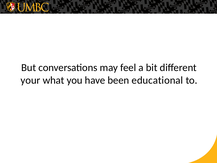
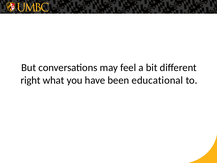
your: your -> right
